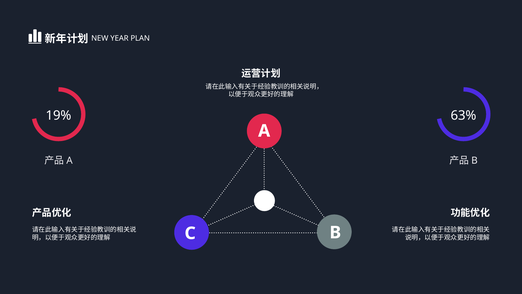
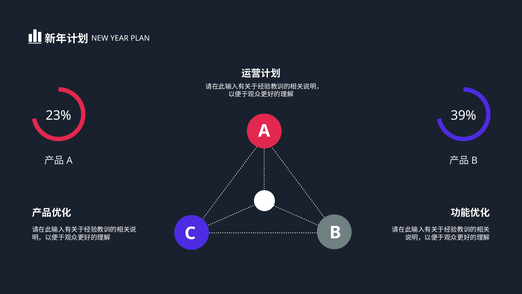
19%: 19% -> 23%
63%: 63% -> 39%
